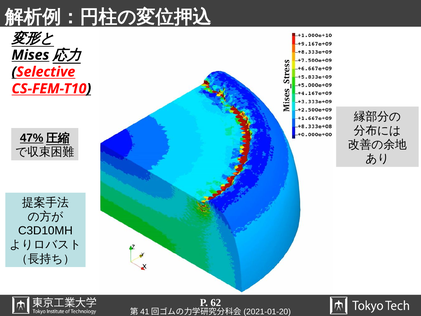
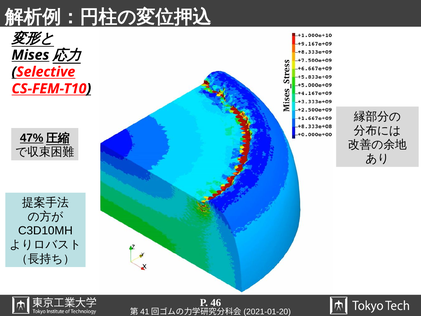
62: 62 -> 46
